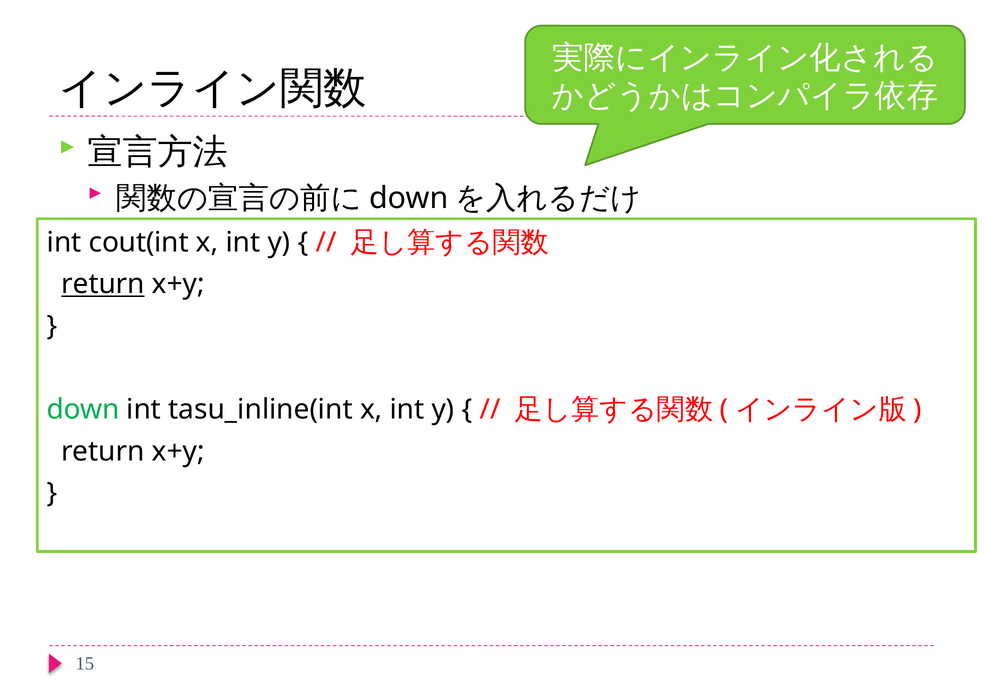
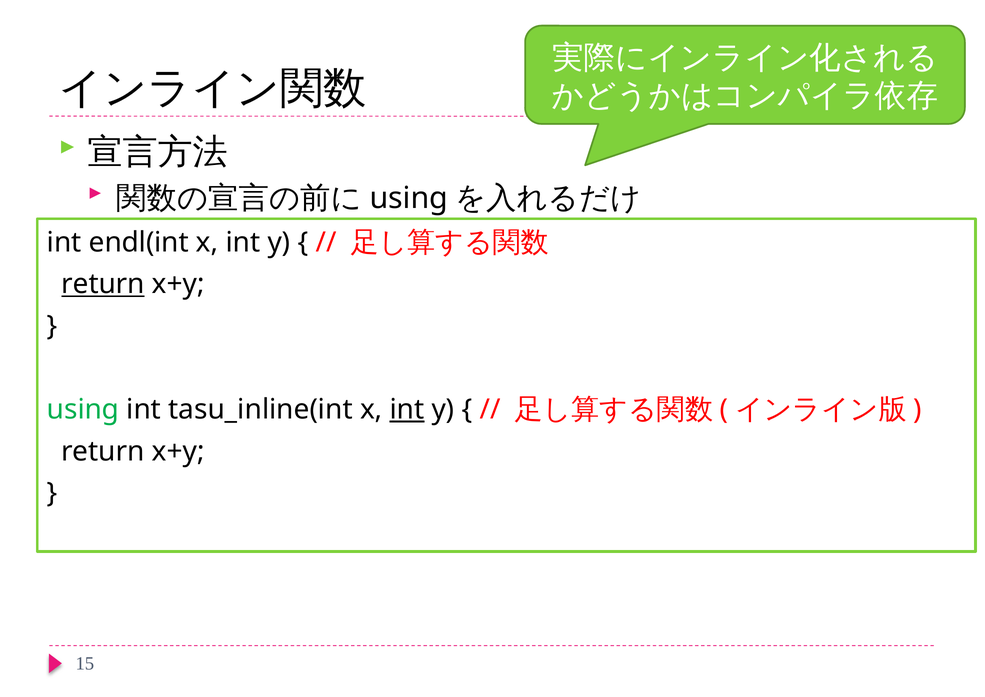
down at (409, 198): down -> using
cout(int: cout(int -> endl(int
down at (83, 409): down -> using
int at (407, 409) underline: none -> present
